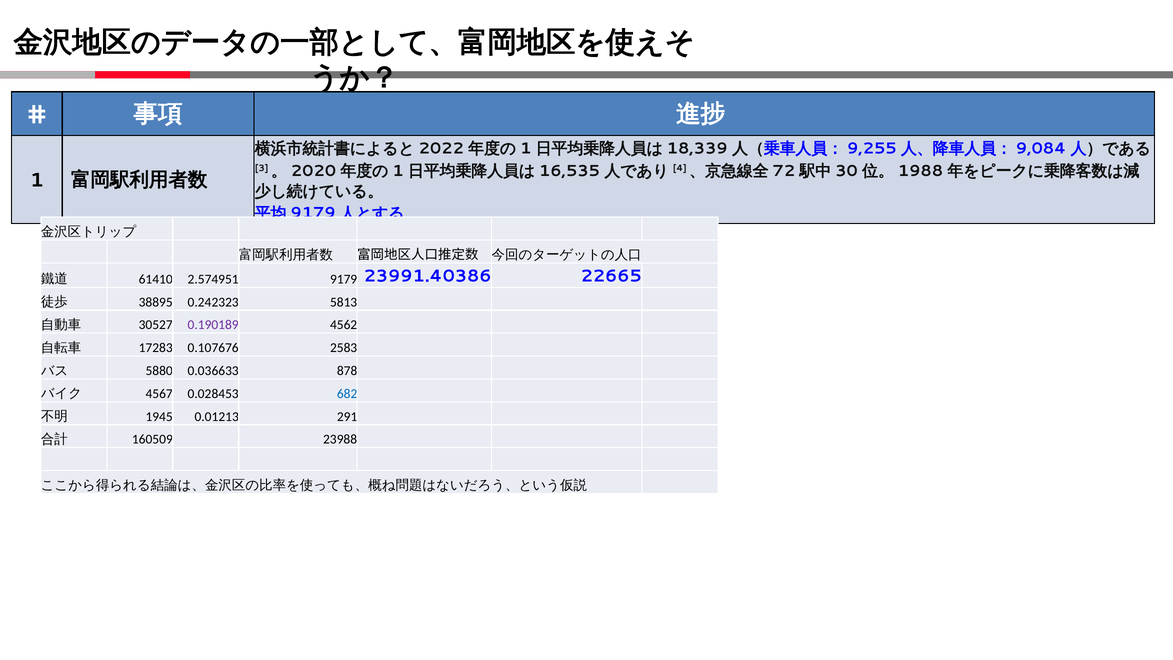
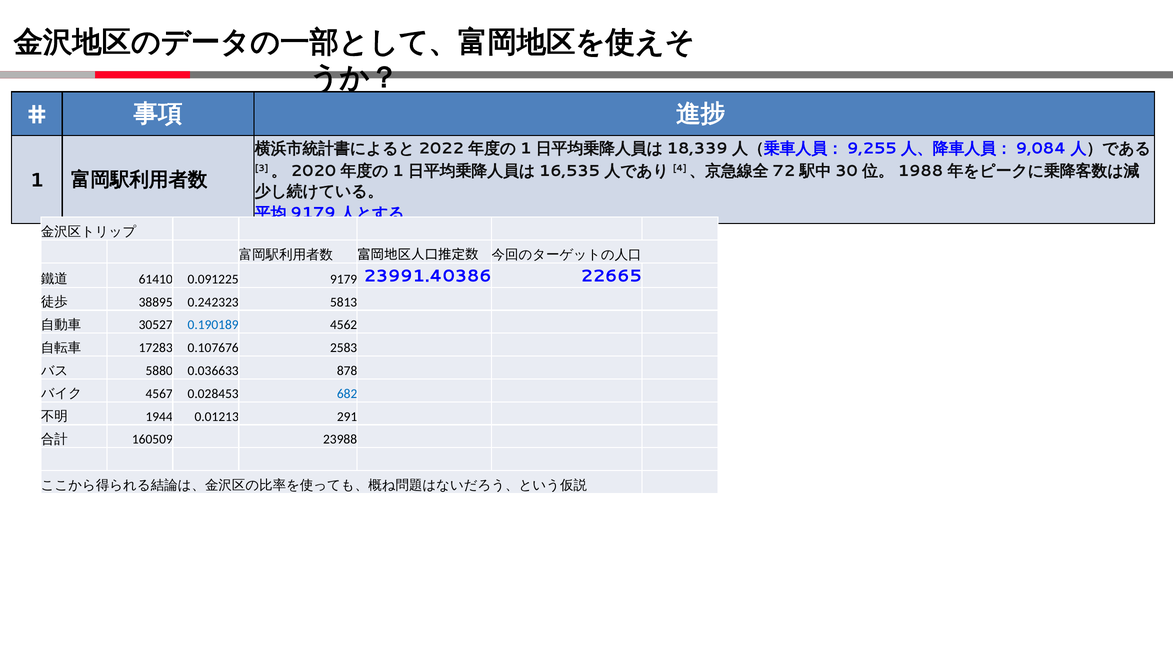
2.574951: 2.574951 -> 0.091225
0.190189 colour: purple -> blue
1945: 1945 -> 1944
